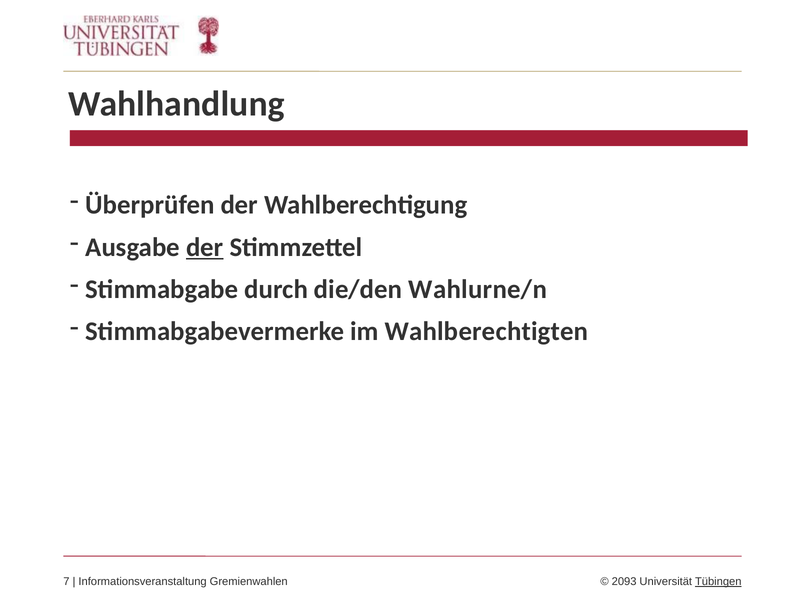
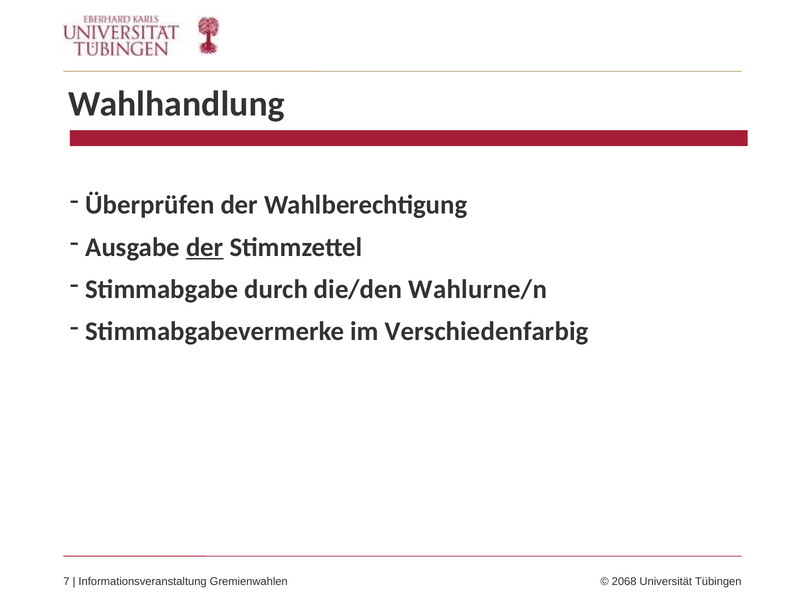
Wahlberechtigten: Wahlberechtigten -> Verschiedenfarbig
2093: 2093 -> 2068
Tübingen underline: present -> none
